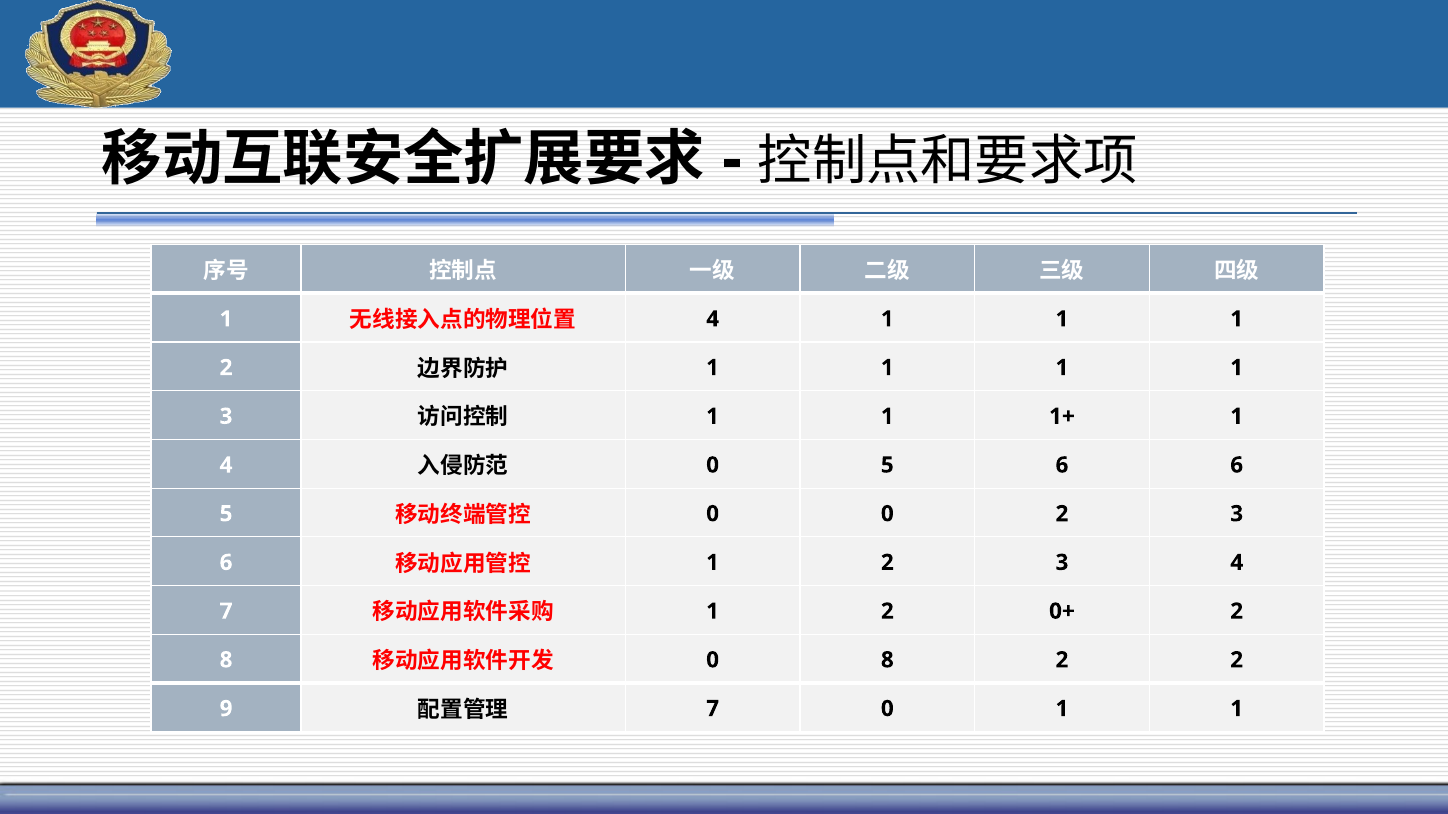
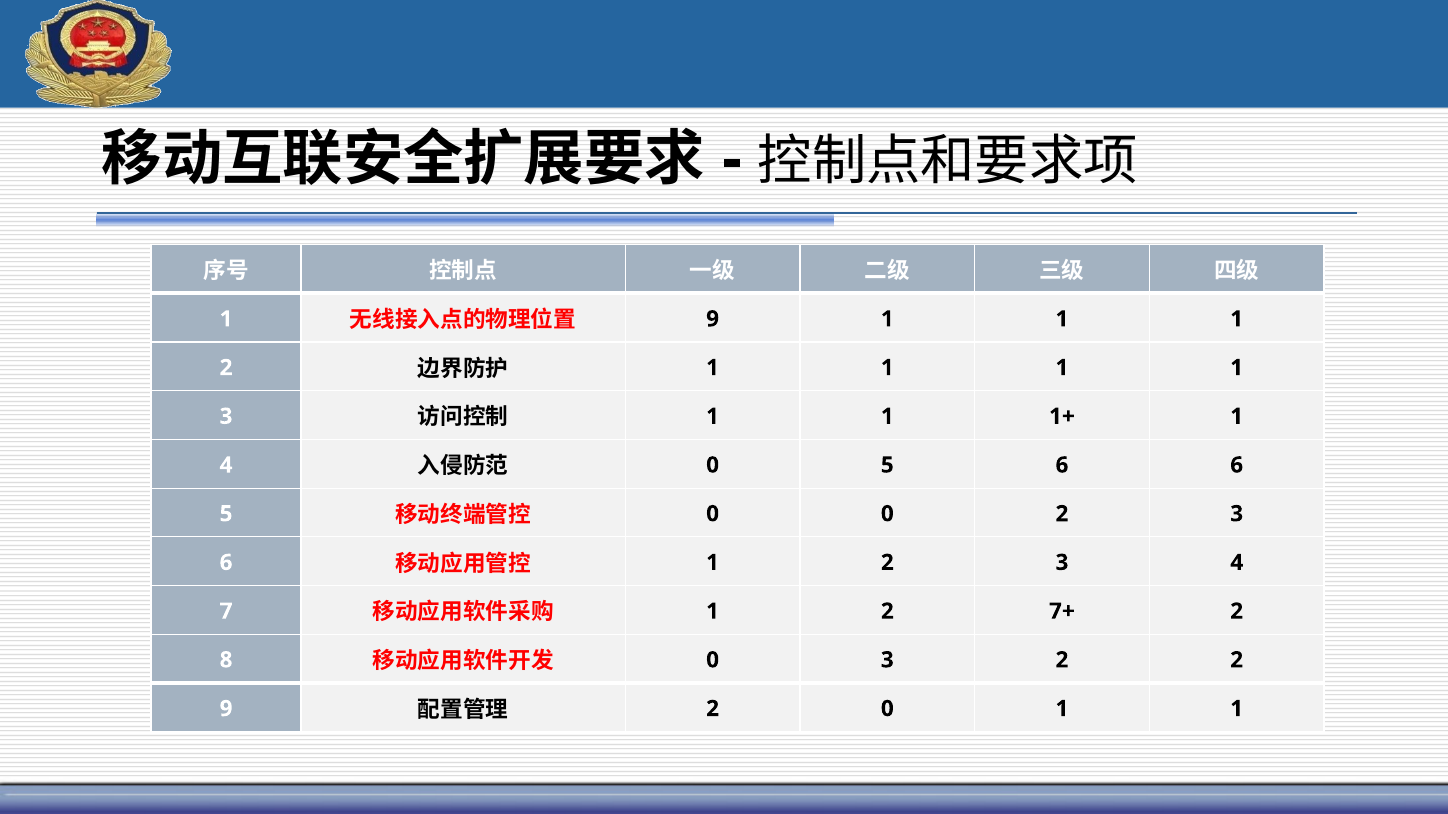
4 at (713, 319): 4 -> 9
0+: 0+ -> 7+
0 8: 8 -> 3
7 at (713, 709): 7 -> 2
